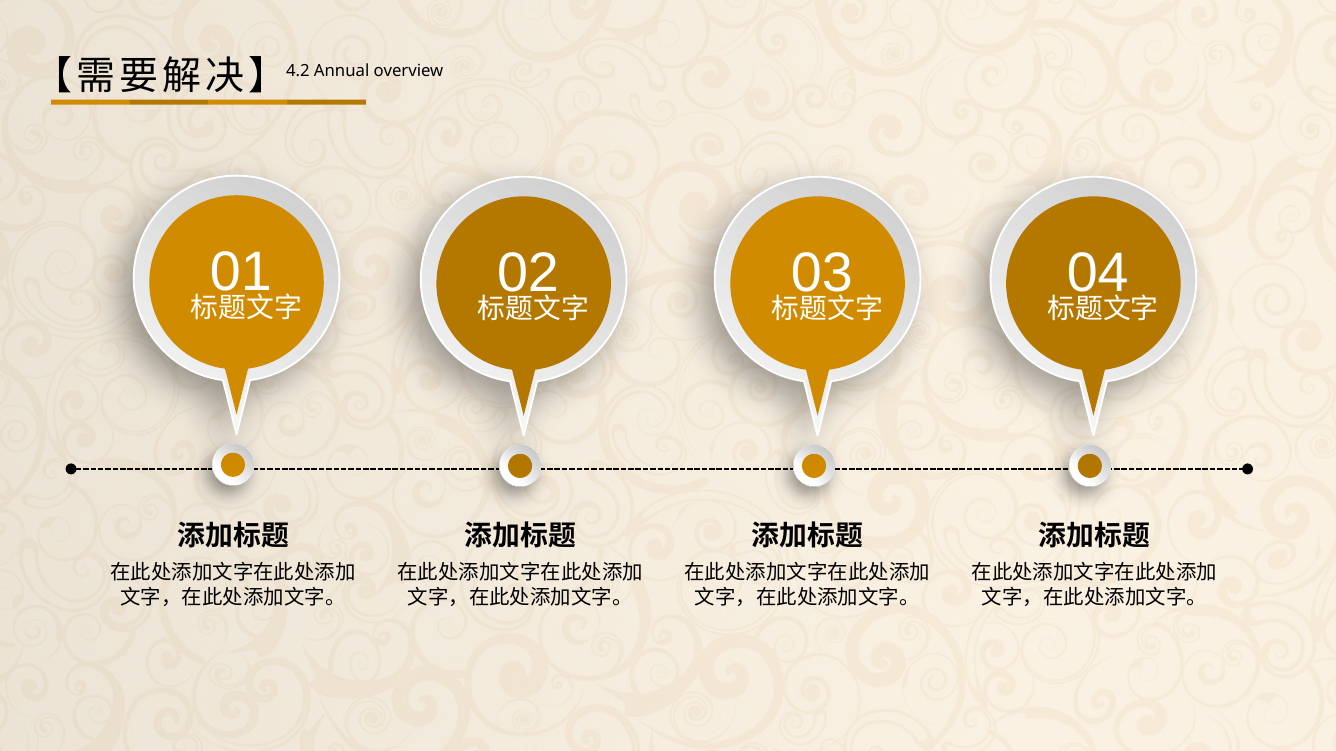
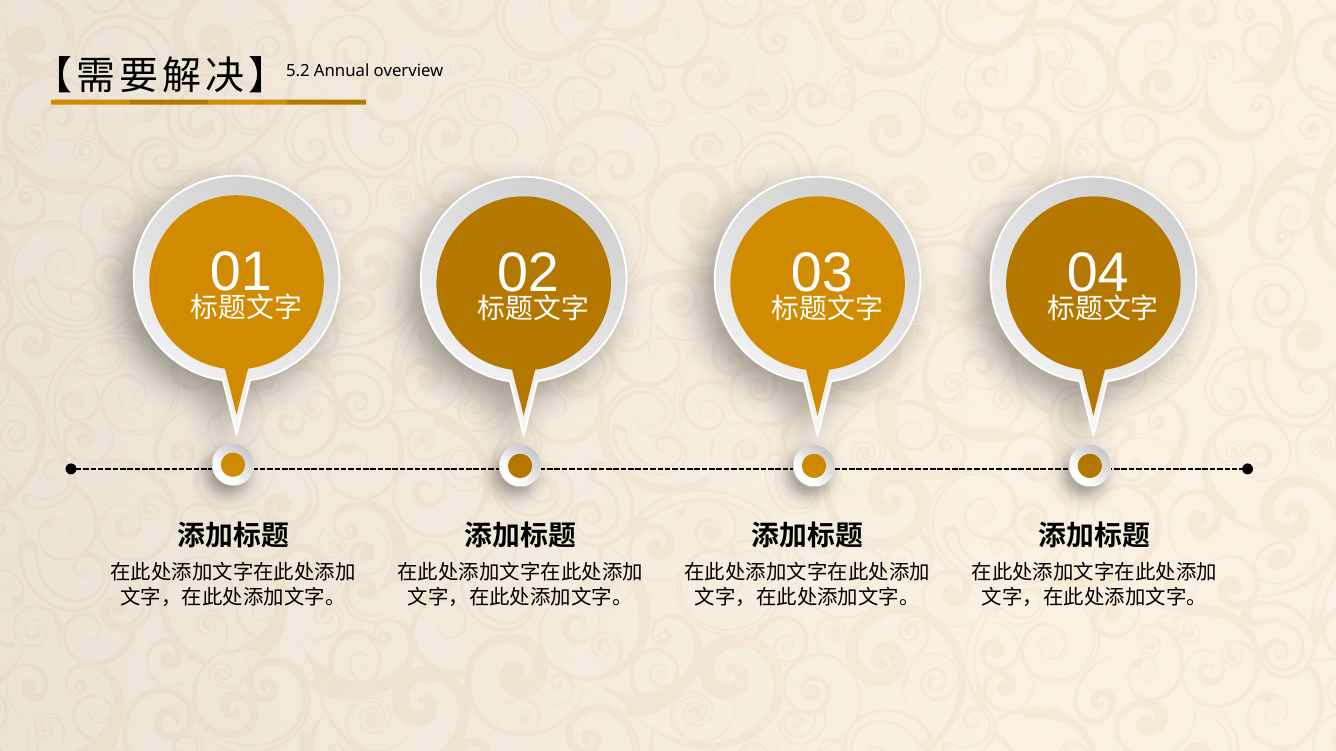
4.2: 4.2 -> 5.2
